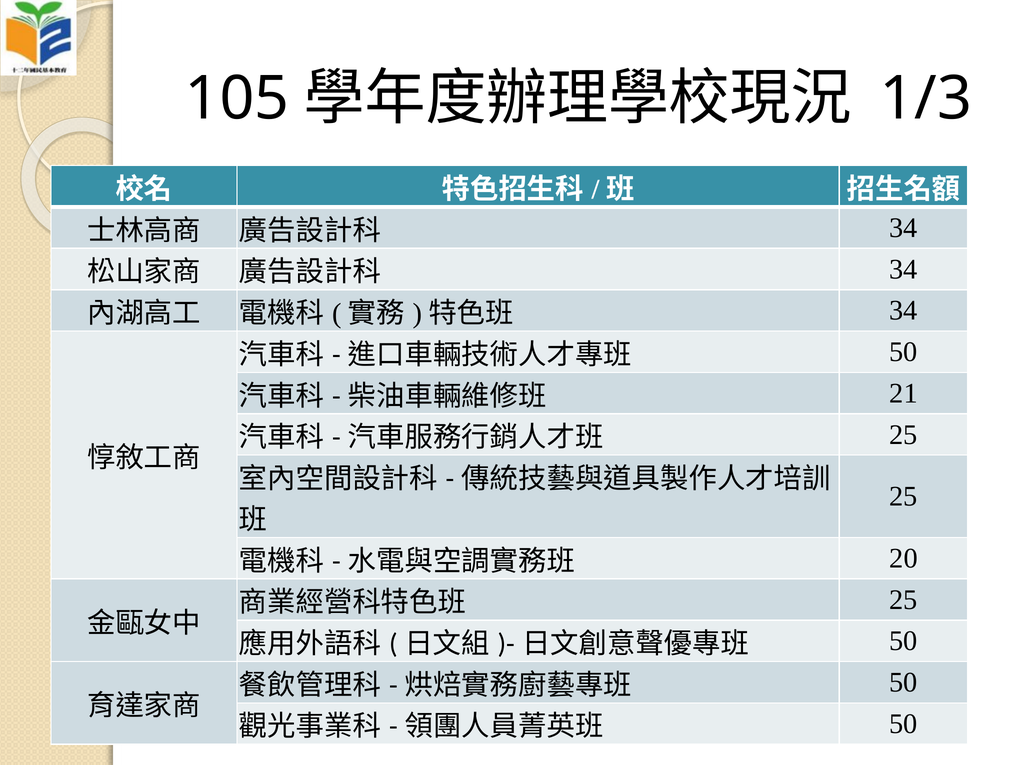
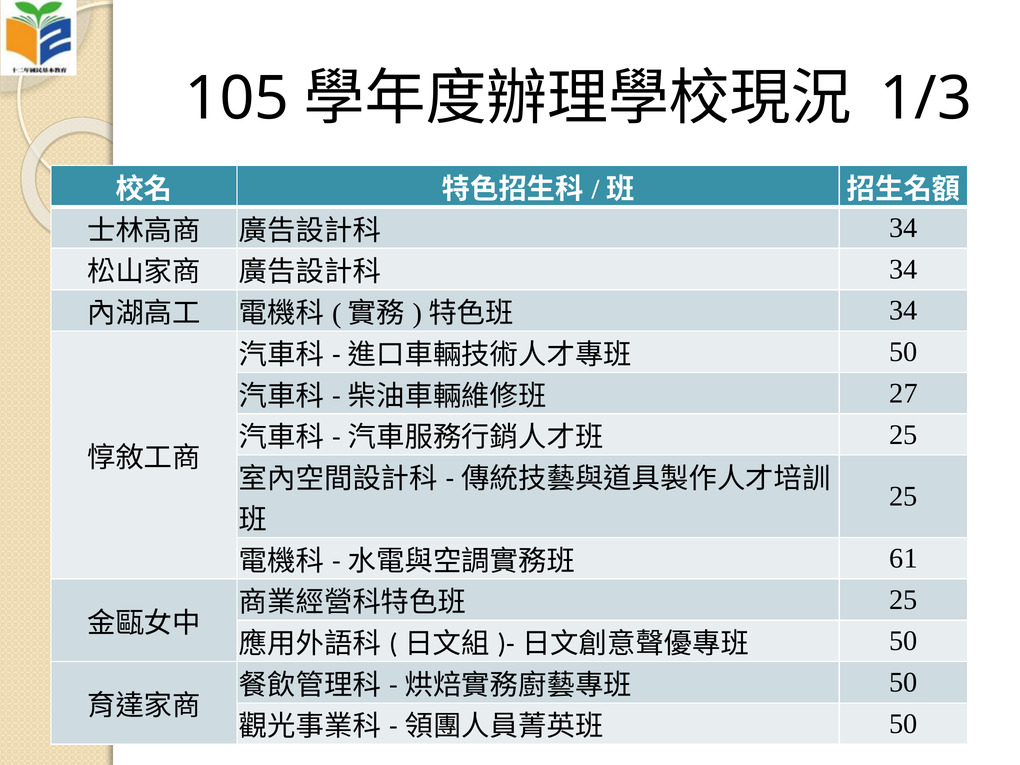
21: 21 -> 27
20: 20 -> 61
